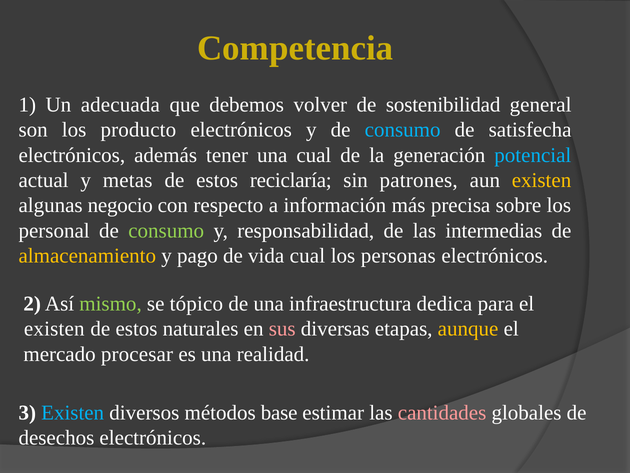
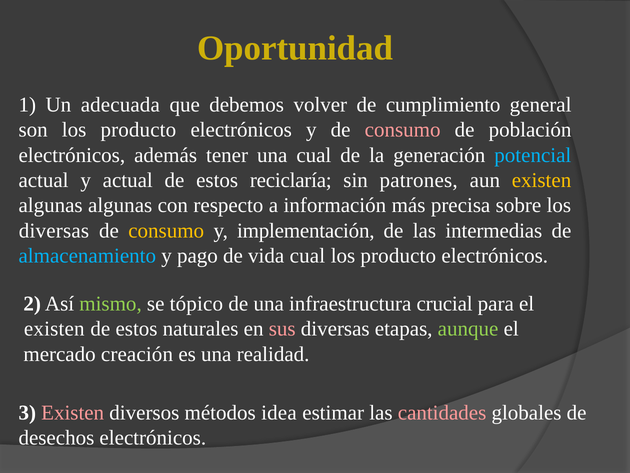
Competencia: Competencia -> Oportunidad
sostenibilidad: sostenibilidad -> cumplimiento
consumo at (403, 130) colour: light blue -> pink
satisfecha: satisfecha -> población
y metas: metas -> actual
algunas negocio: negocio -> algunas
personal at (54, 231): personal -> diversas
consumo at (166, 231) colour: light green -> yellow
responsabilidad: responsabilidad -> implementación
almacenamiento colour: yellow -> light blue
personas at (398, 256): personas -> producto
dedica: dedica -> crucial
aunque colour: yellow -> light green
procesar: procesar -> creación
Existen at (73, 412) colour: light blue -> pink
base: base -> idea
